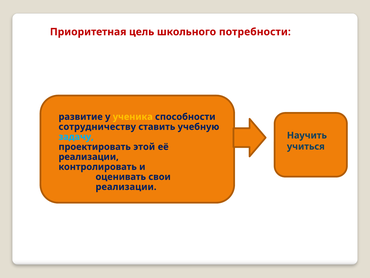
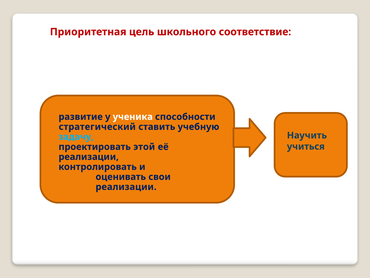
потребности: потребности -> соответствие
ученика colour: yellow -> white
сотрудничеству: сотрудничеству -> стратегический
